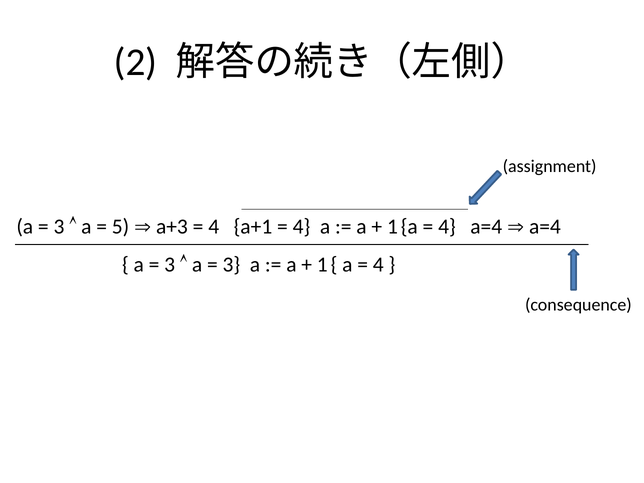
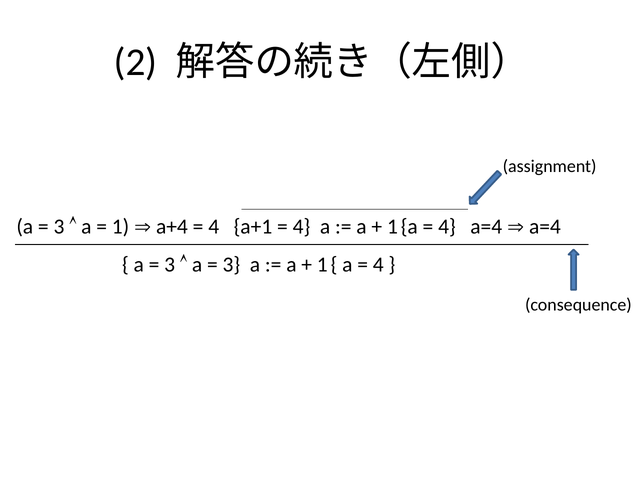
5 at (121, 227): 5 -> 1
a+3: a+3 -> a+4
